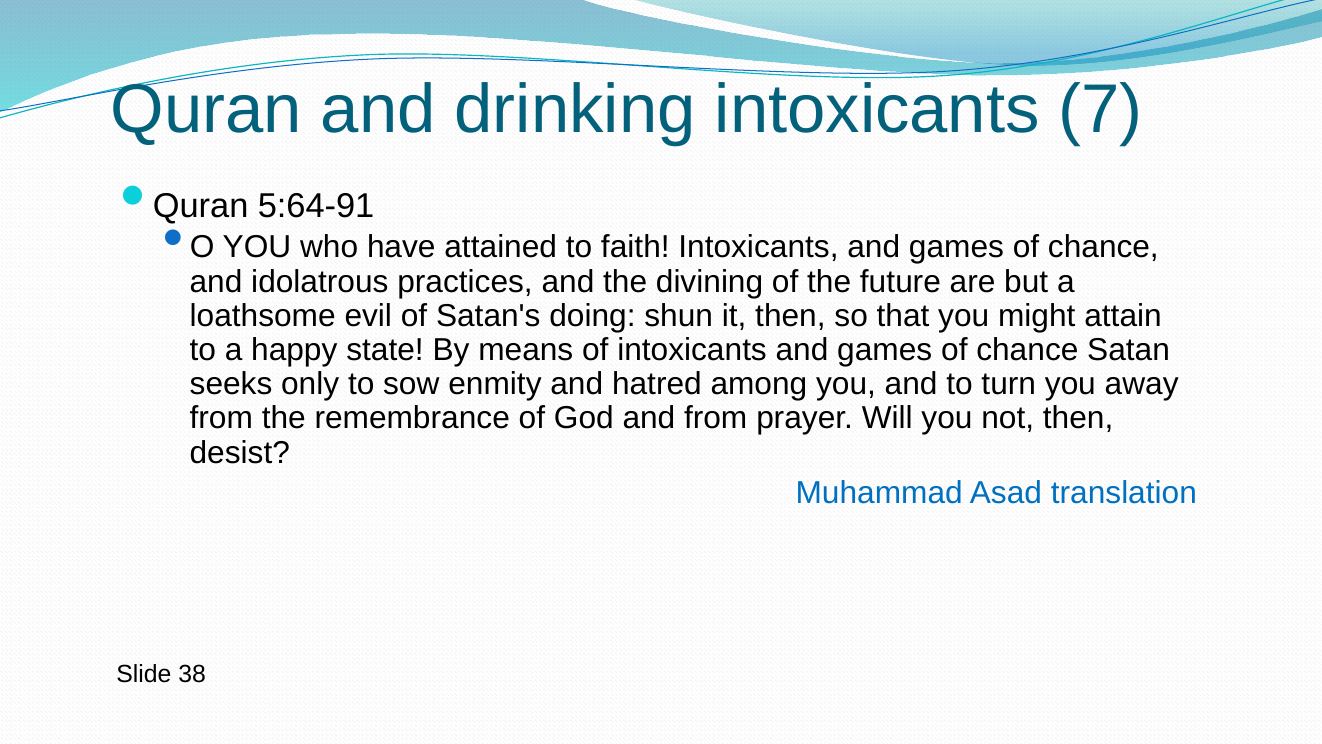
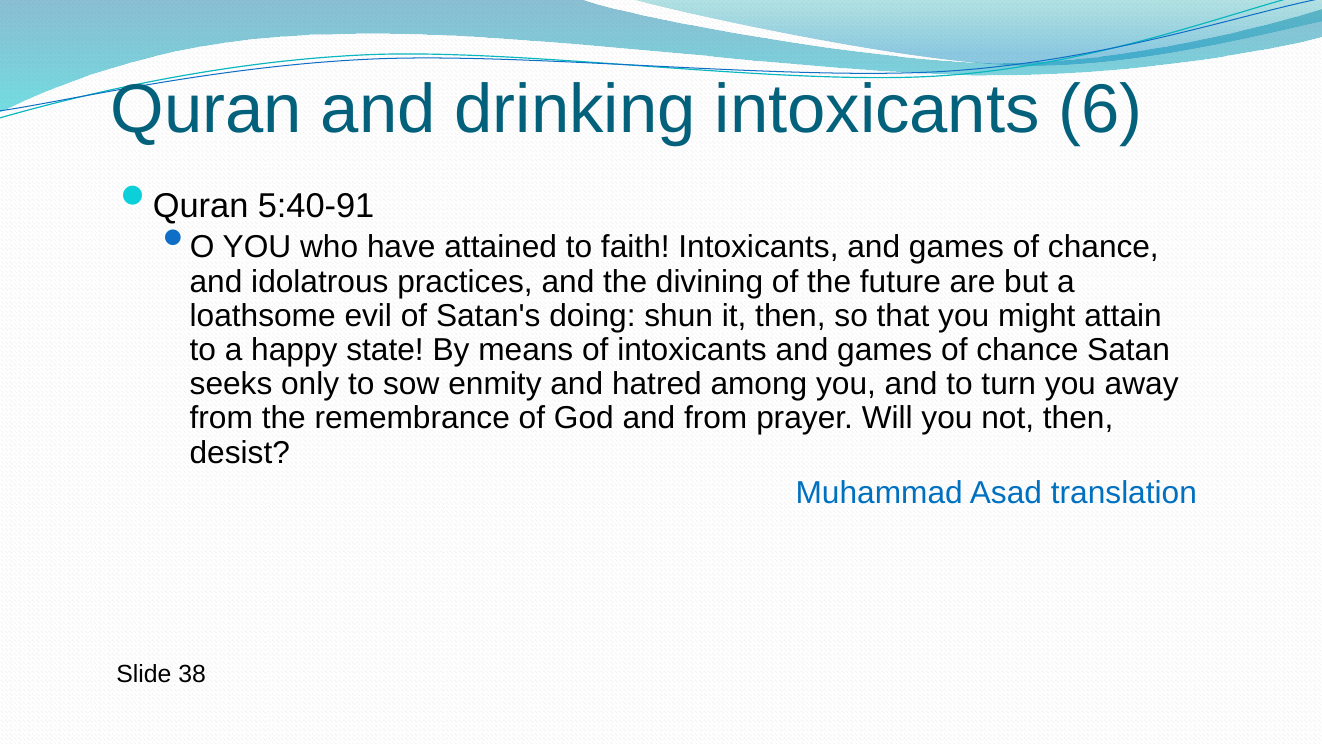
7: 7 -> 6
5:64-91: 5:64-91 -> 5:40-91
